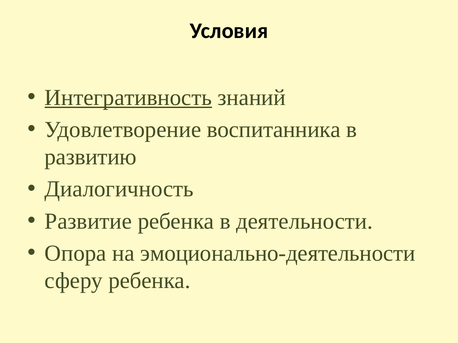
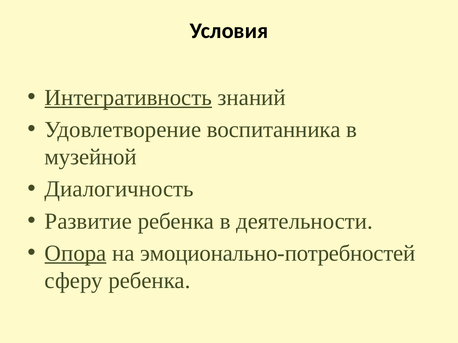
развитию: развитию -> музейной
Опора underline: none -> present
эмоционально-деятельности: эмоционально-деятельности -> эмоционально-потребностей
